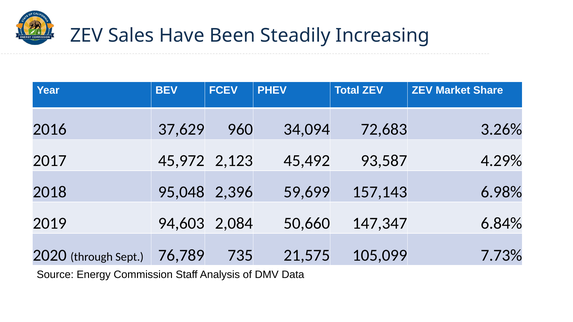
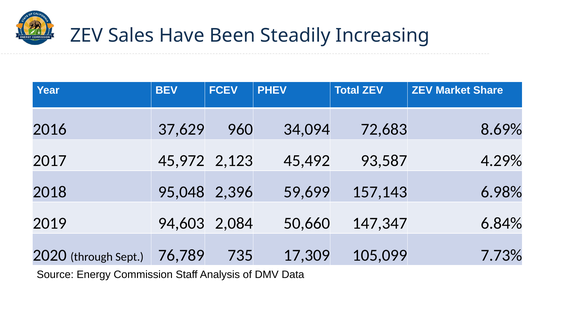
3.26%: 3.26% -> 8.69%
21,575: 21,575 -> 17,309
